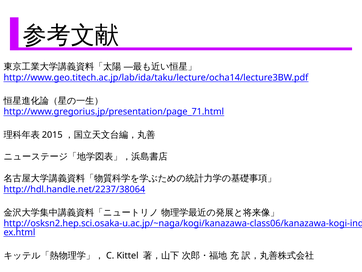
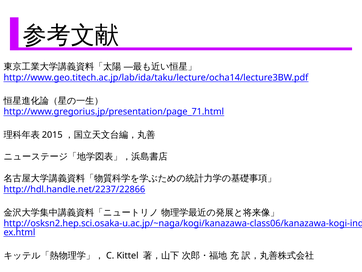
http://hdl.handle.net/2237/38064: http://hdl.handle.net/2237/38064 -> http://hdl.handle.net/2237/22866
